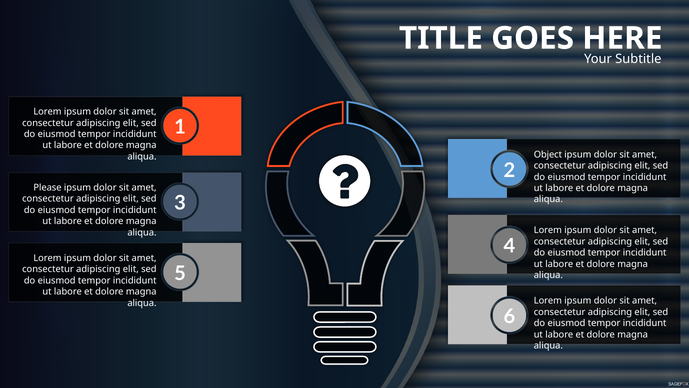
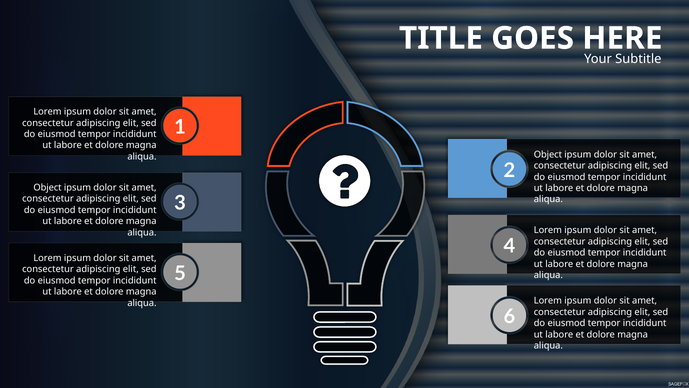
Please at (47, 187): Please -> Object
